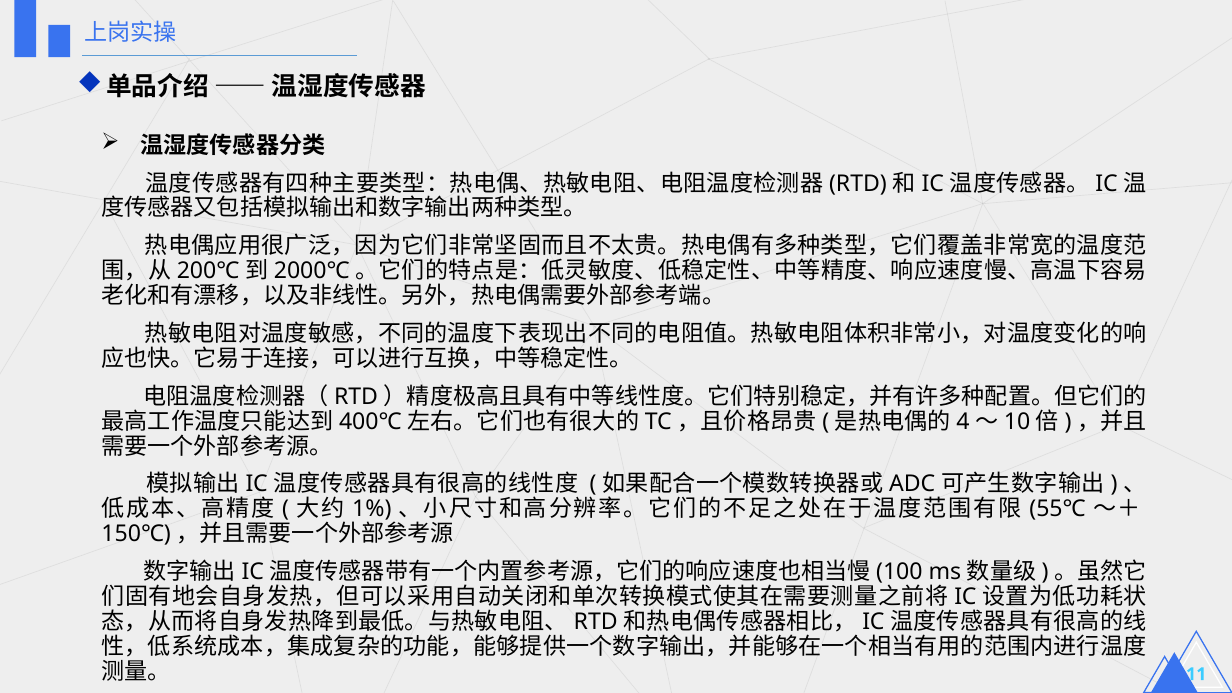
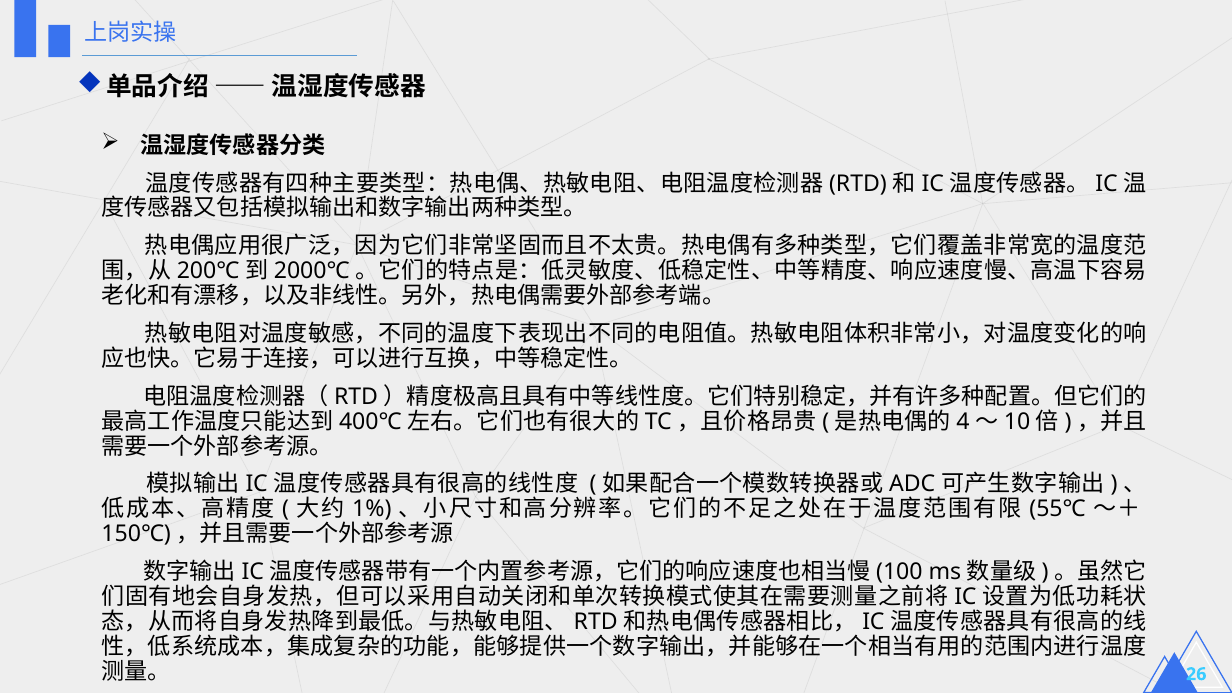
11: 11 -> 26
